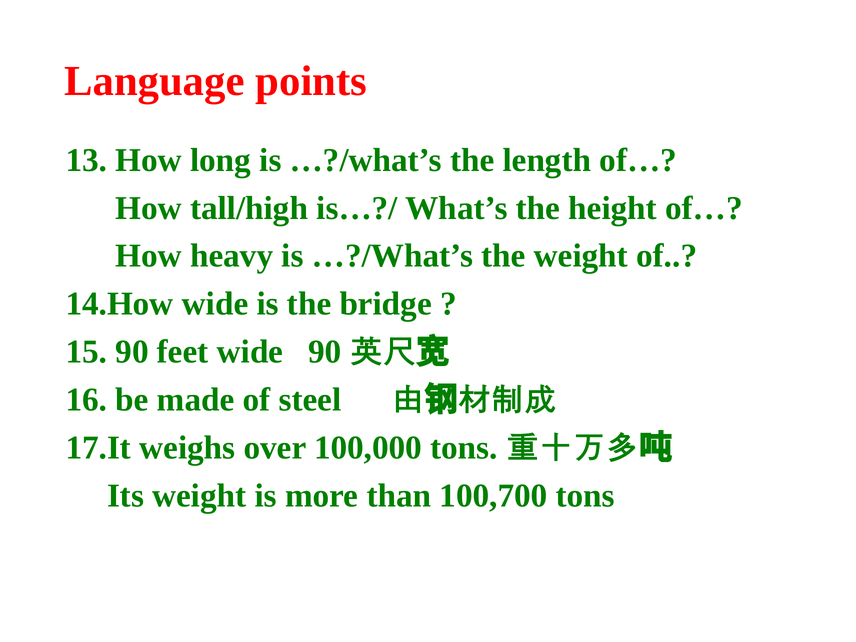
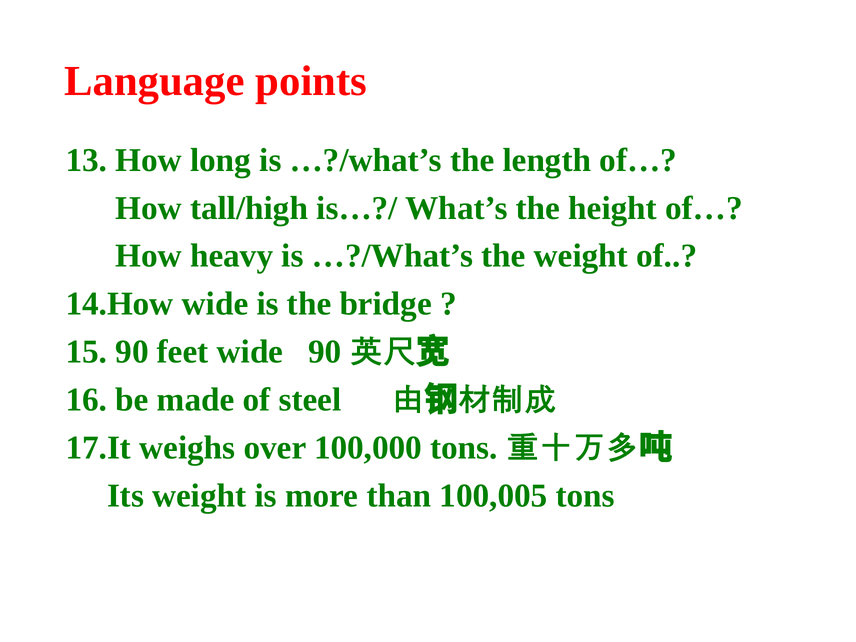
100,700: 100,700 -> 100,005
